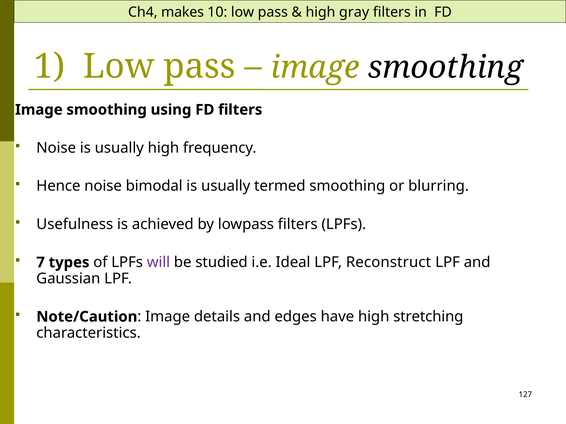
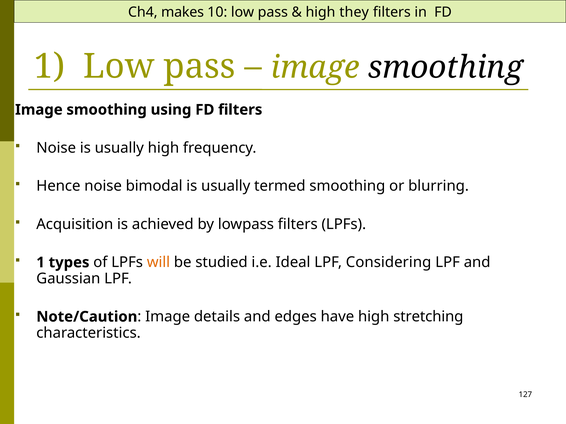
gray: gray -> they
Usefulness: Usefulness -> Acquisition
7 at (41, 263): 7 -> 1
will colour: purple -> orange
Reconstruct: Reconstruct -> Considering
